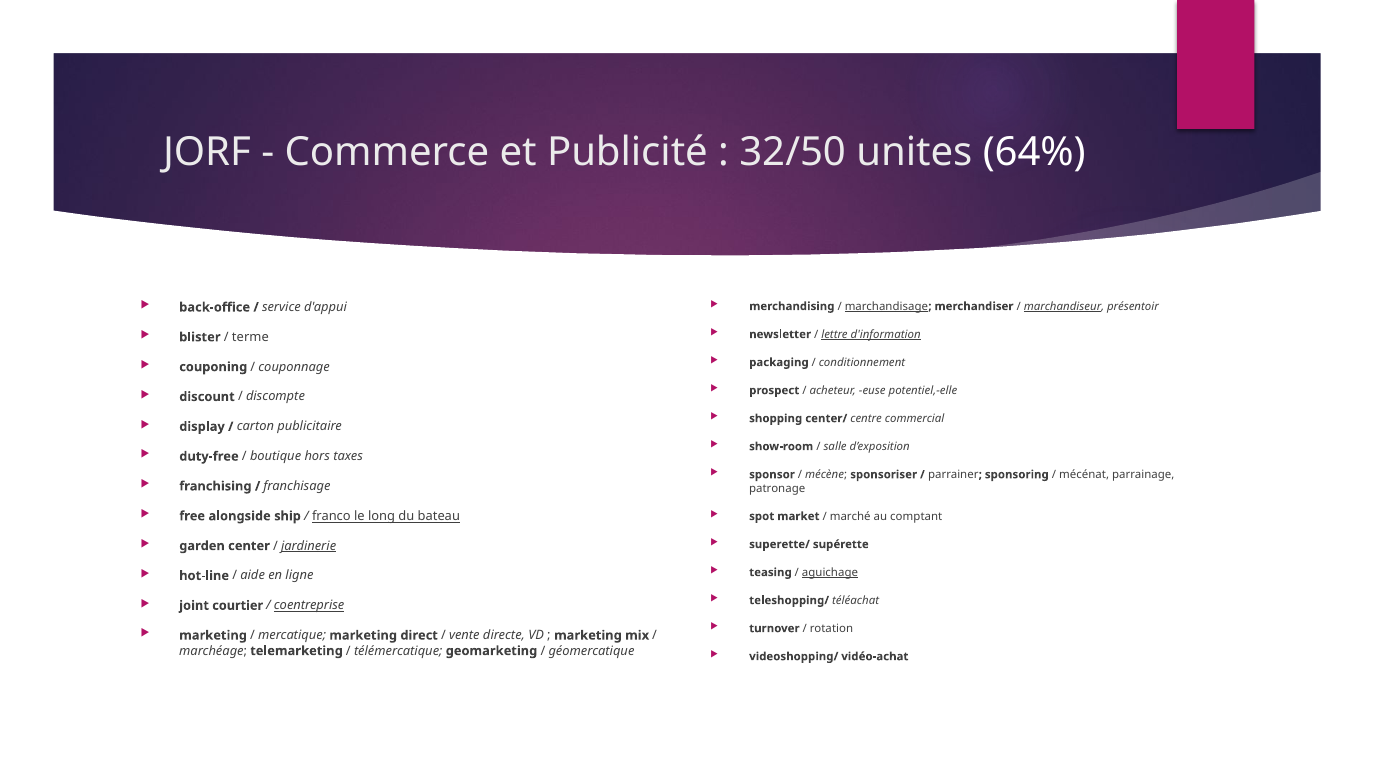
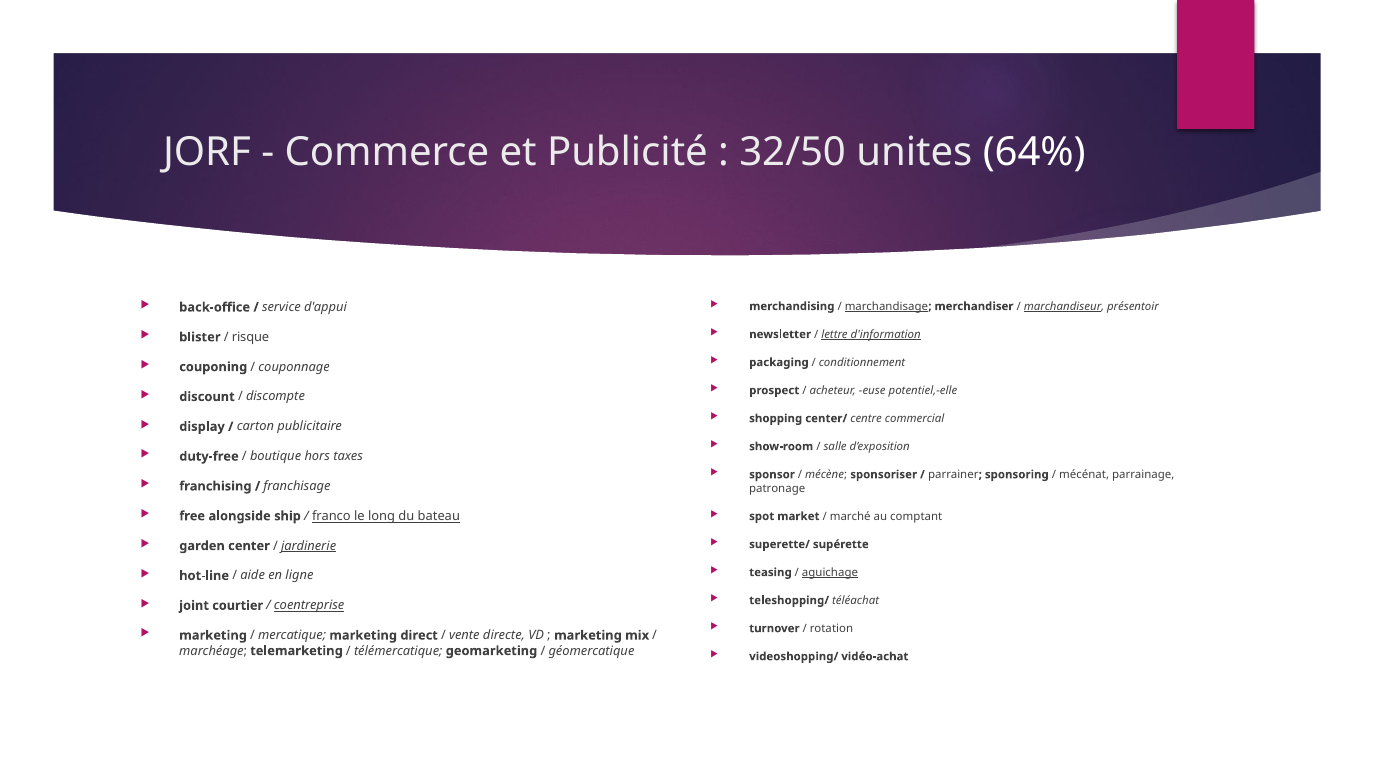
terme: terme -> risque
